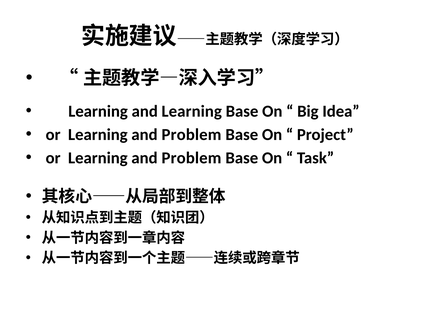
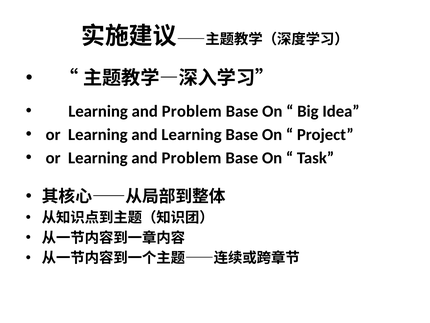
Learning at (192, 111): Learning -> Problem
Problem at (191, 134): Problem -> Learning
